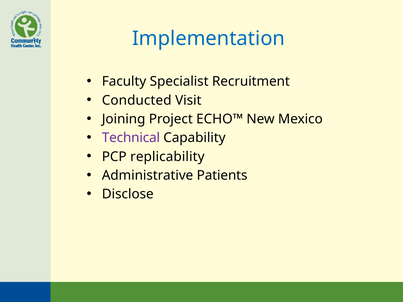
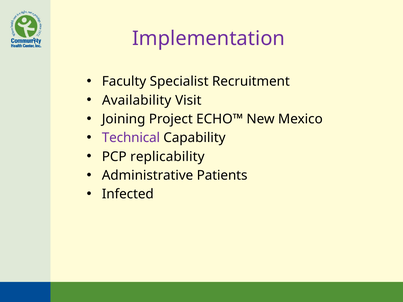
Implementation colour: blue -> purple
Conducted: Conducted -> Availability
Disclose: Disclose -> Infected
